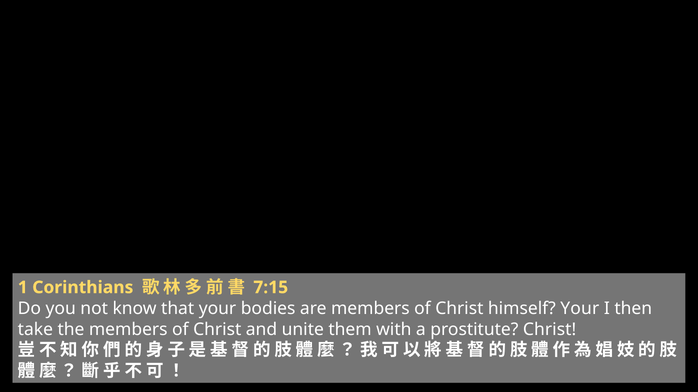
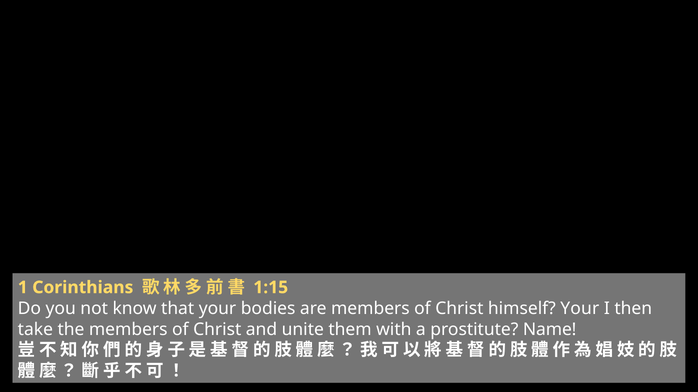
7:15: 7:15 -> 1:15
prostitute Christ: Christ -> Name
